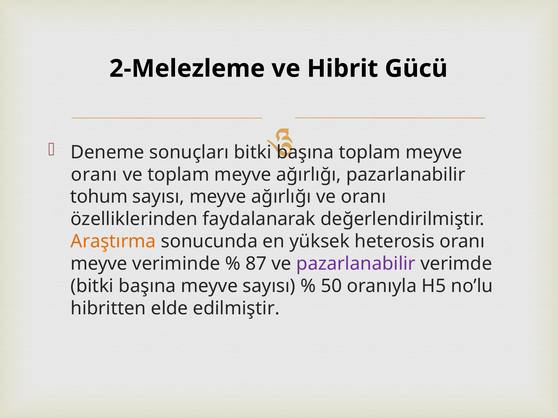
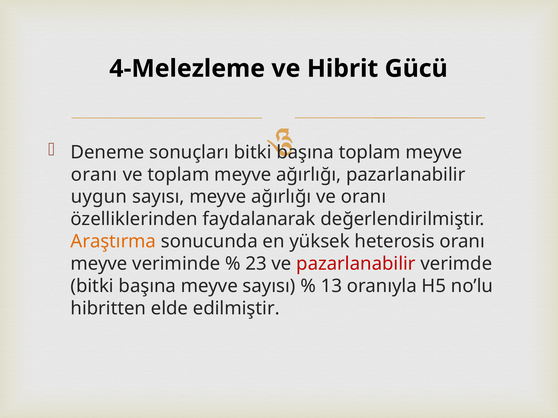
2-Melezleme: 2-Melezleme -> 4-Melezleme
tohum: tohum -> uygun
87: 87 -> 23
pazarlanabilir at (356, 264) colour: purple -> red
50: 50 -> 13
